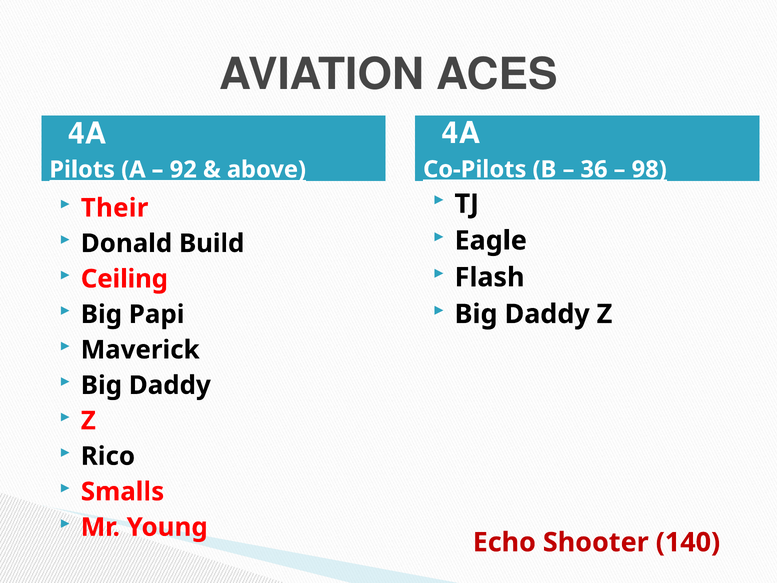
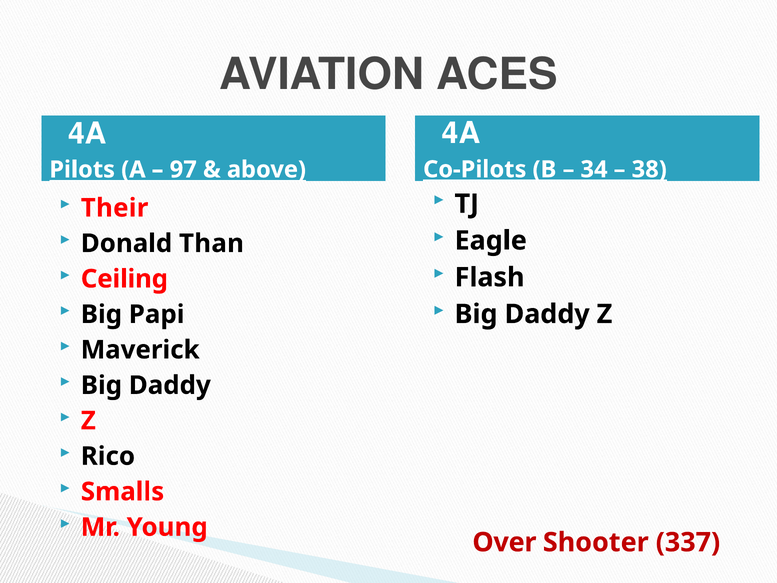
36: 36 -> 34
98: 98 -> 38
92: 92 -> 97
Build: Build -> Than
Echo: Echo -> Over
140: 140 -> 337
